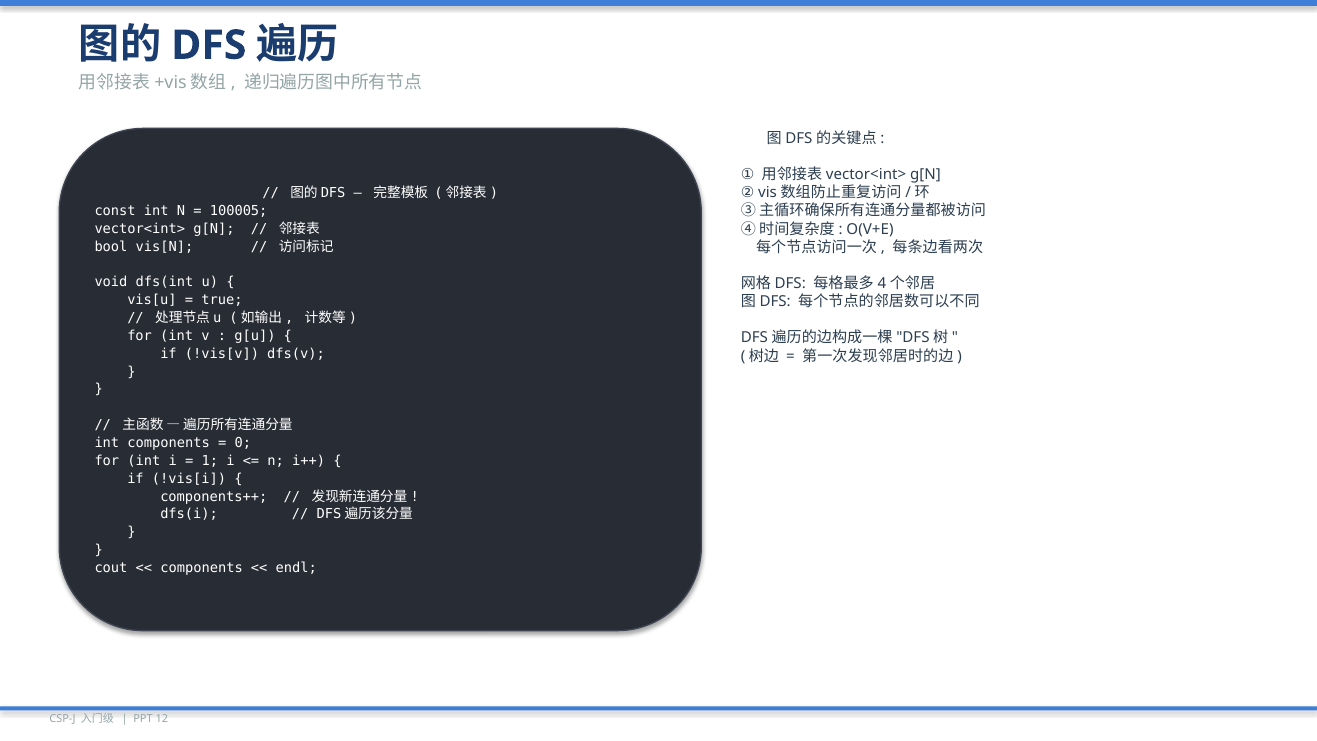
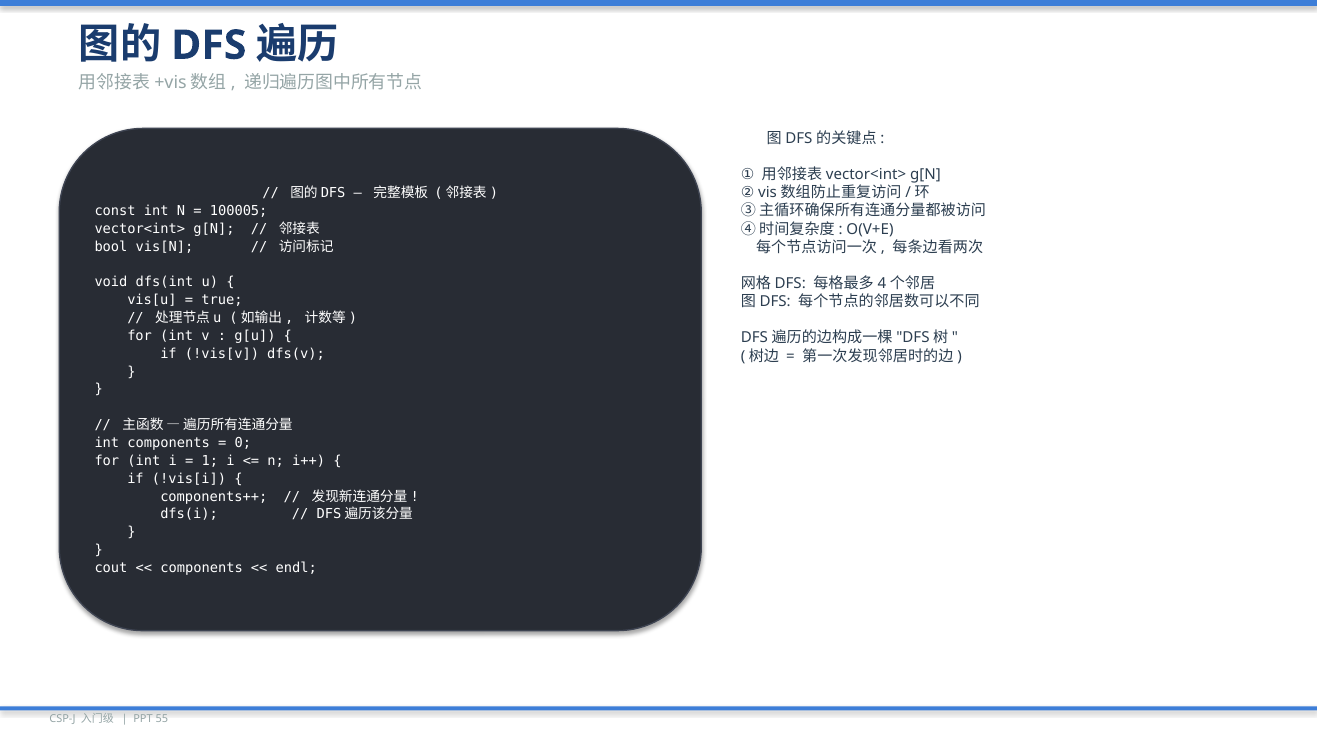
12: 12 -> 55
